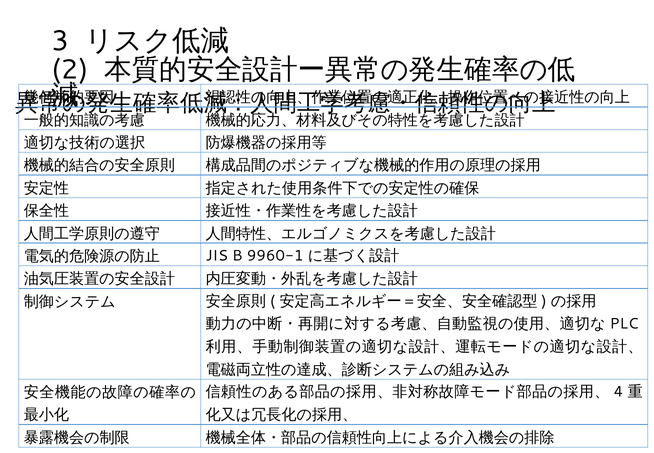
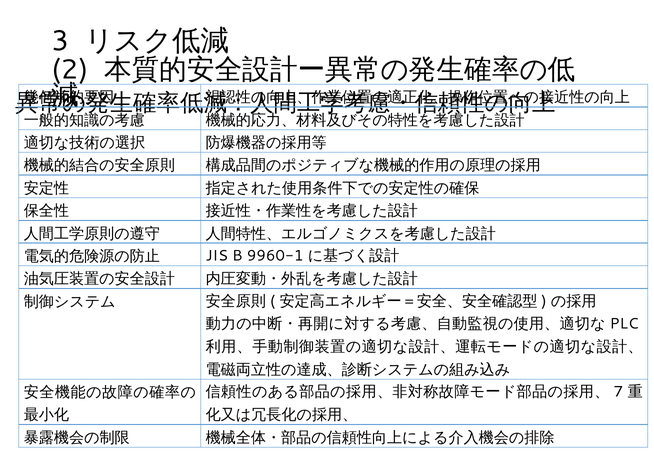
4: 4 -> 7
